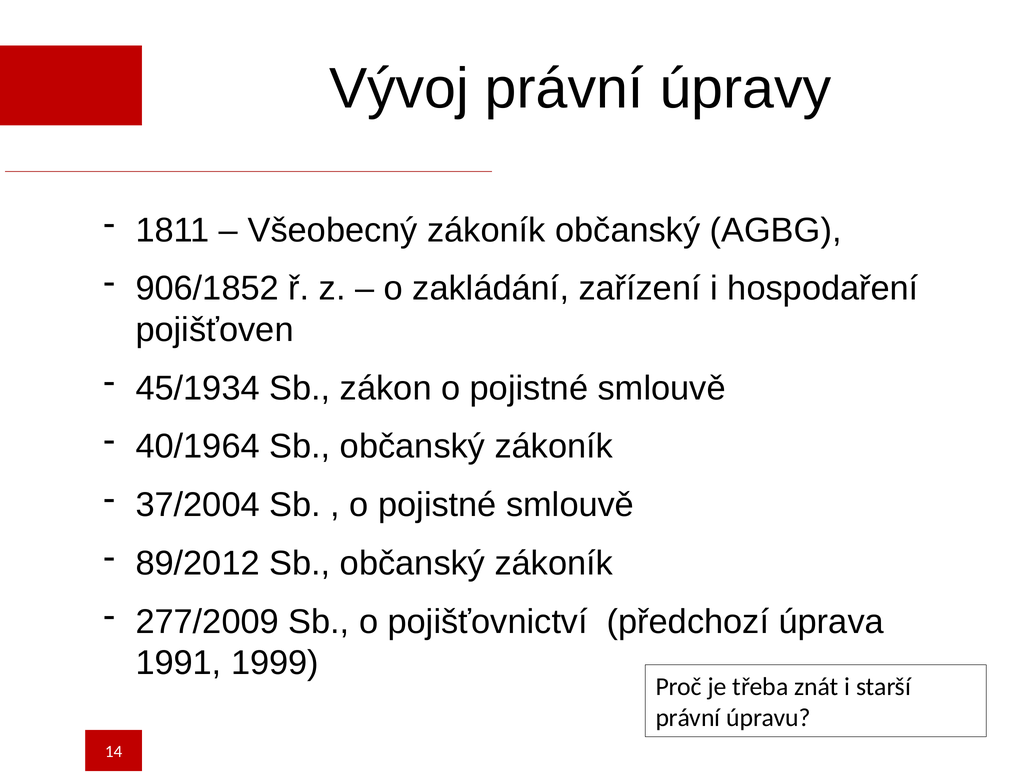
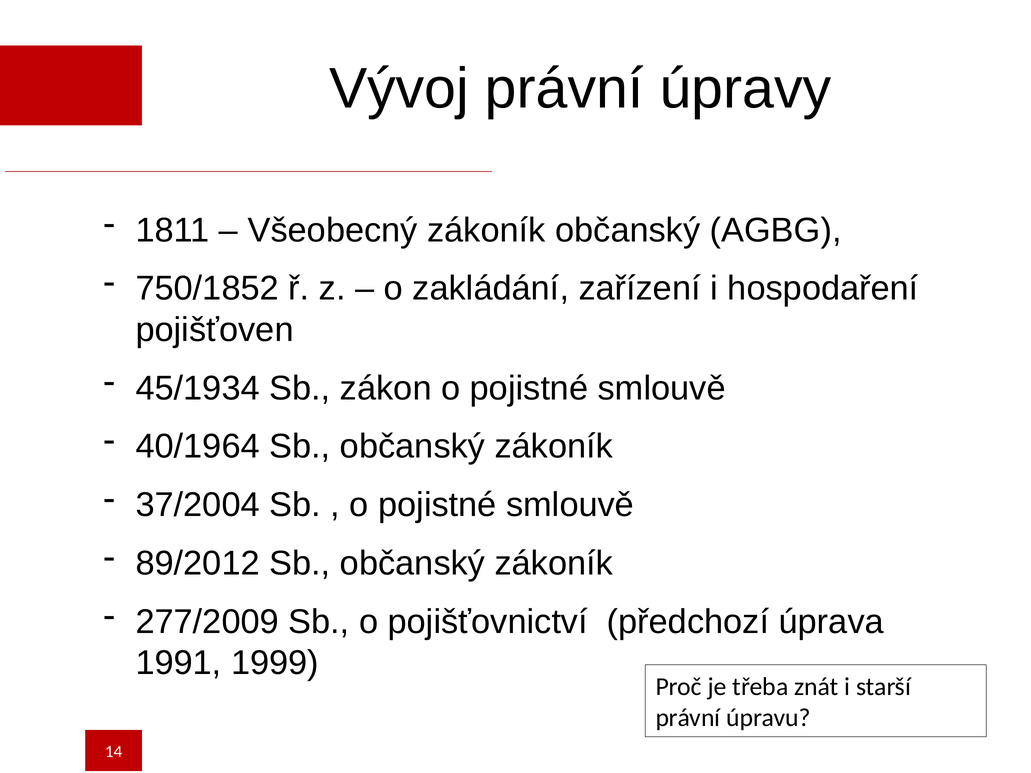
906/1852: 906/1852 -> 750/1852
